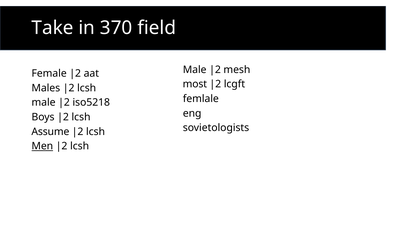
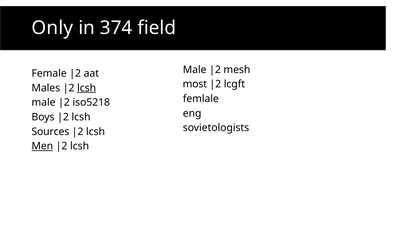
Take: Take -> Only
370: 370 -> 374
lcsh at (87, 88) underline: none -> present
Assume: Assume -> Sources
